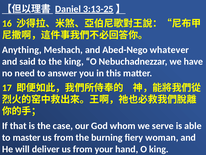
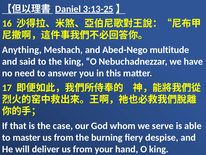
whatever: whatever -> multitude
woman: woman -> despise
